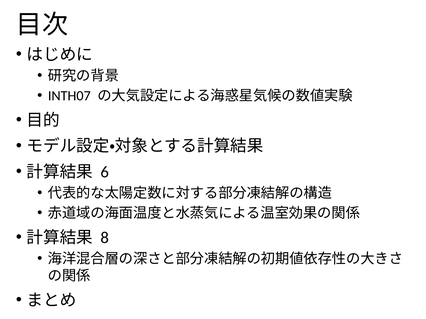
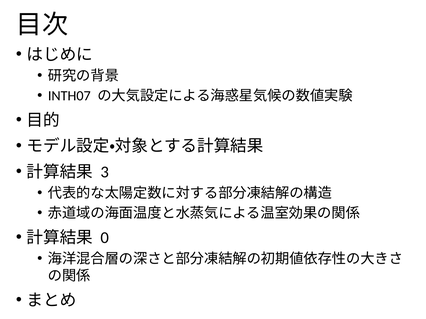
6: 6 -> 3
8: 8 -> 0
